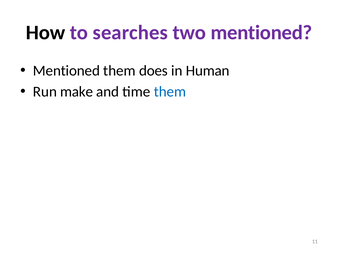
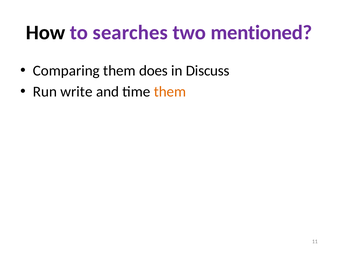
Mentioned at (66, 71): Mentioned -> Comparing
Human: Human -> Discuss
make: make -> write
them at (170, 92) colour: blue -> orange
